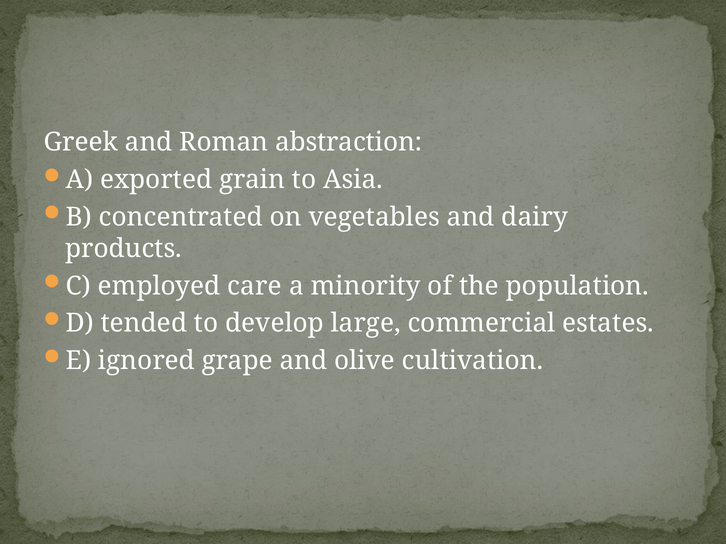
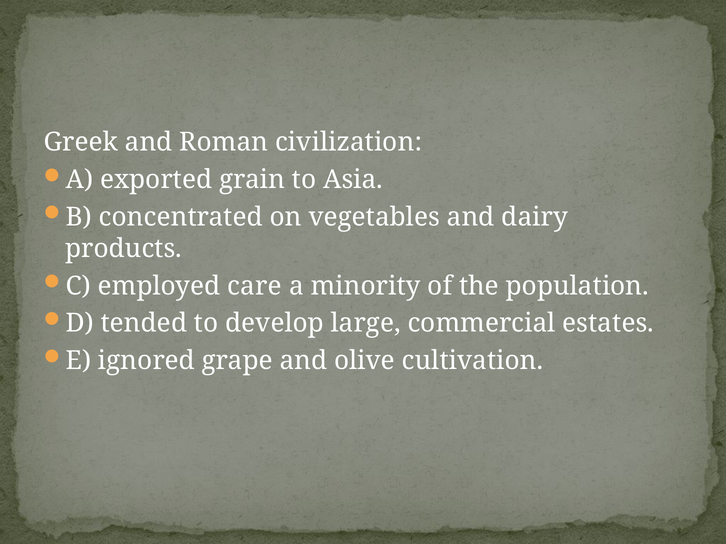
abstraction: abstraction -> civilization
